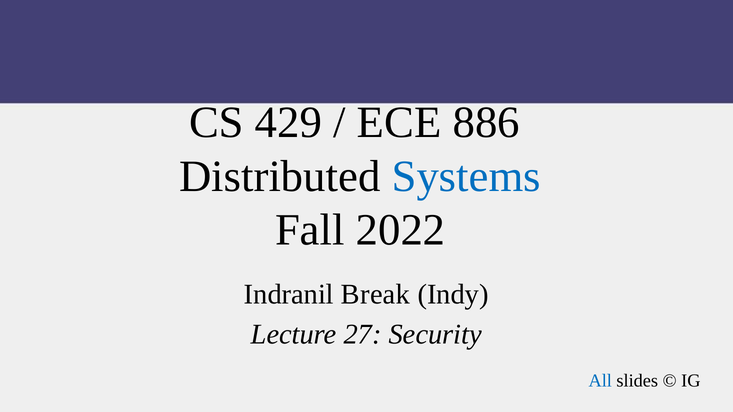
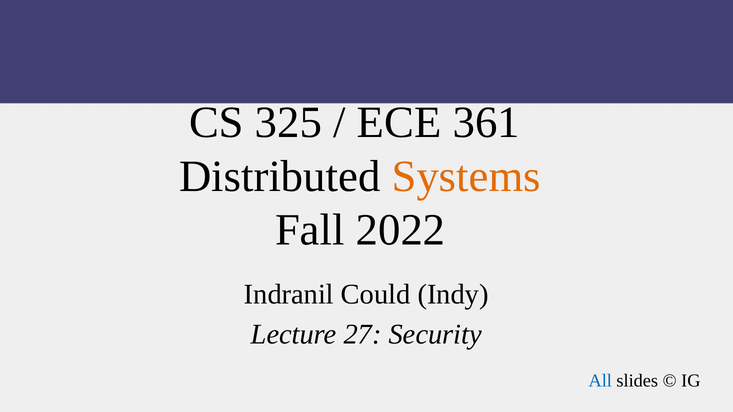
429: 429 -> 325
886: 886 -> 361
Systems colour: blue -> orange
Break: Break -> Could
